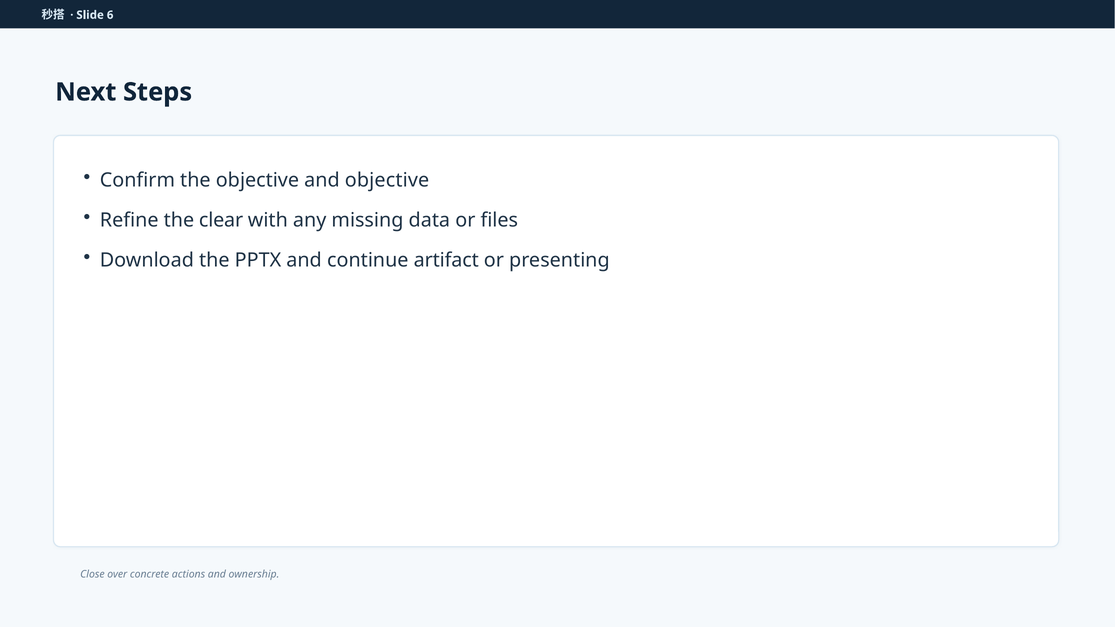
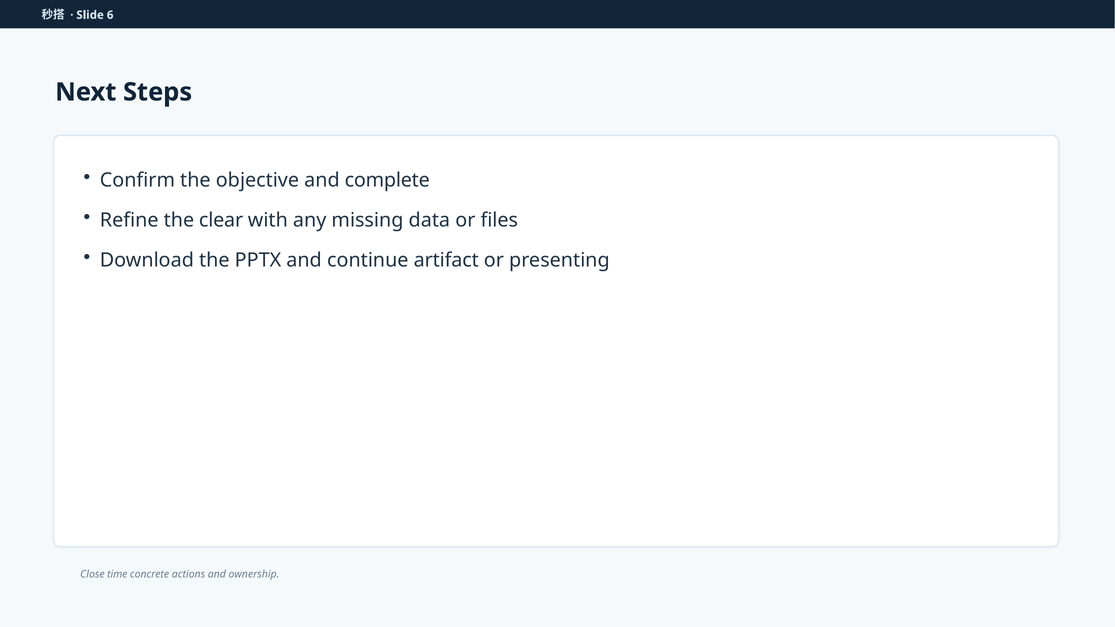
and objective: objective -> complete
over: over -> time
